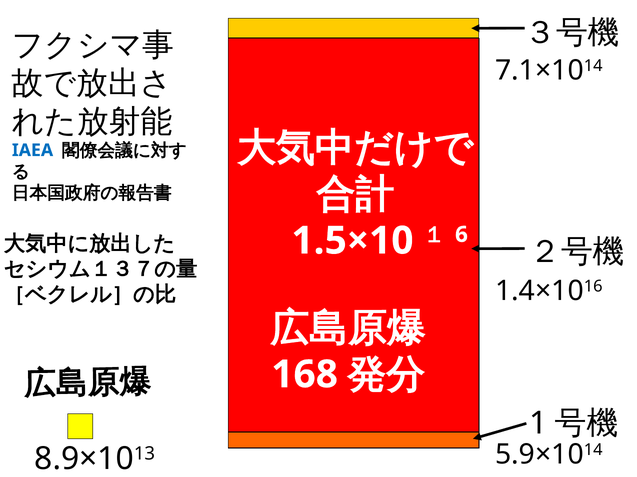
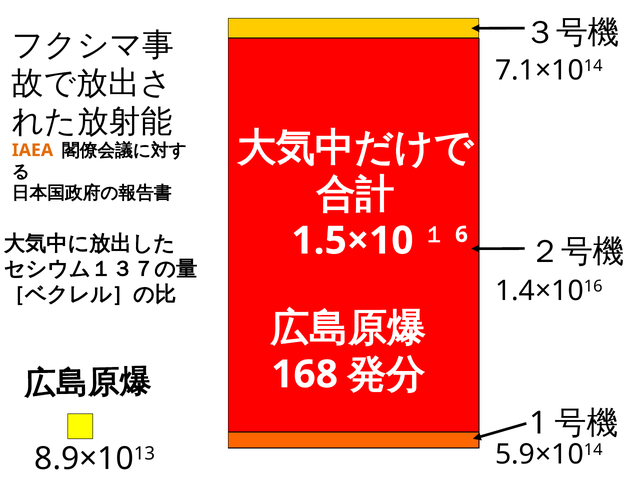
IAEA colour: blue -> orange
